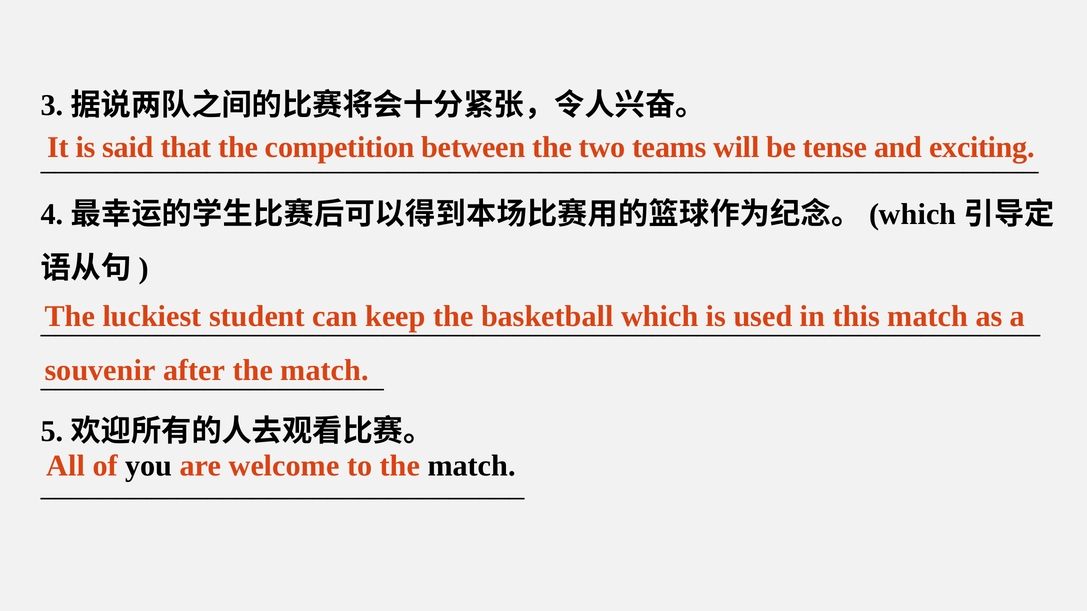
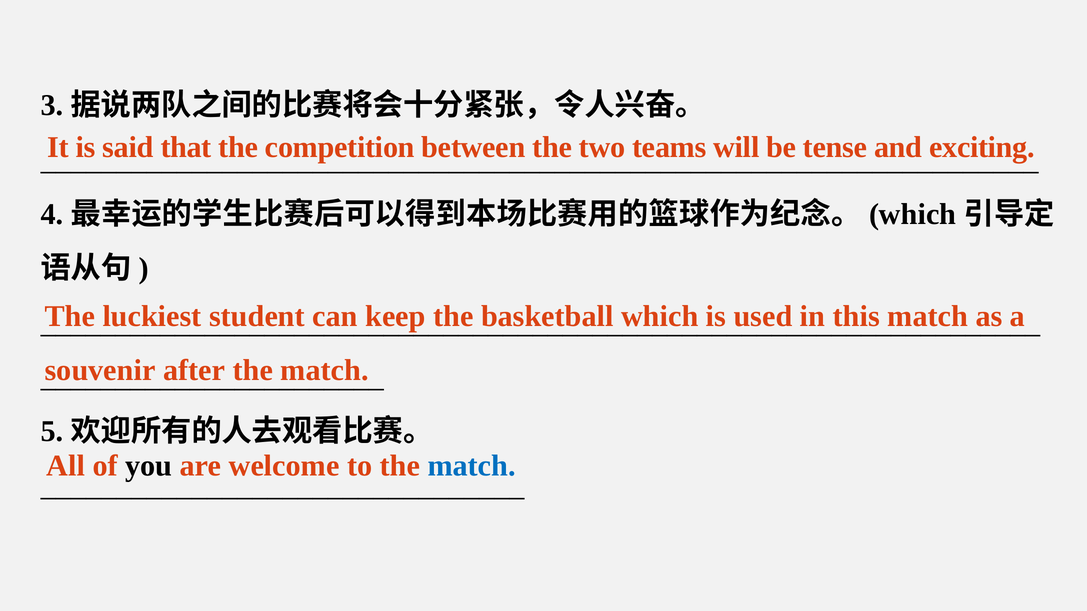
match at (472, 466) colour: black -> blue
